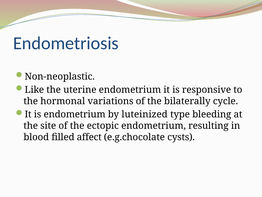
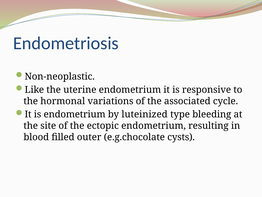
bilaterally: bilaterally -> associated
affect: affect -> outer
